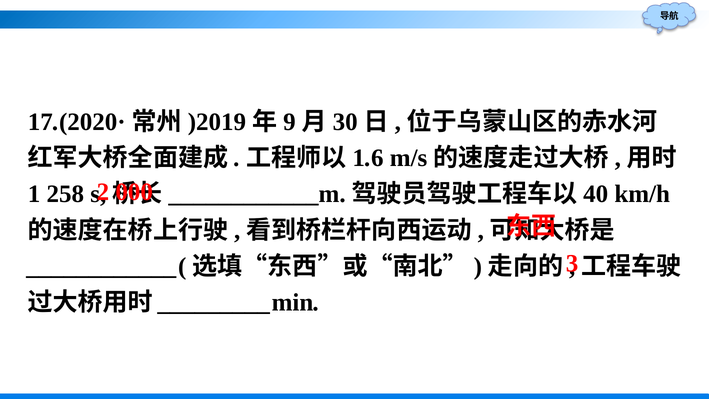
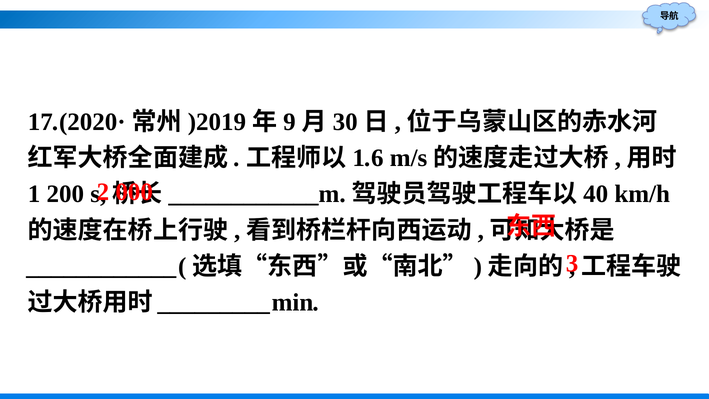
258: 258 -> 200
